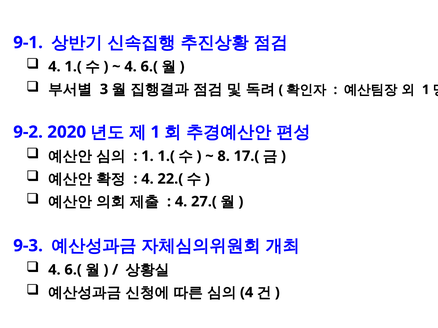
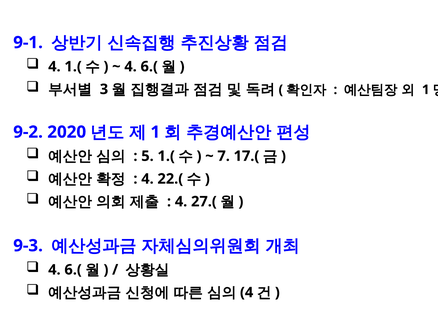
1 at (147, 156): 1 -> 5
8: 8 -> 7
